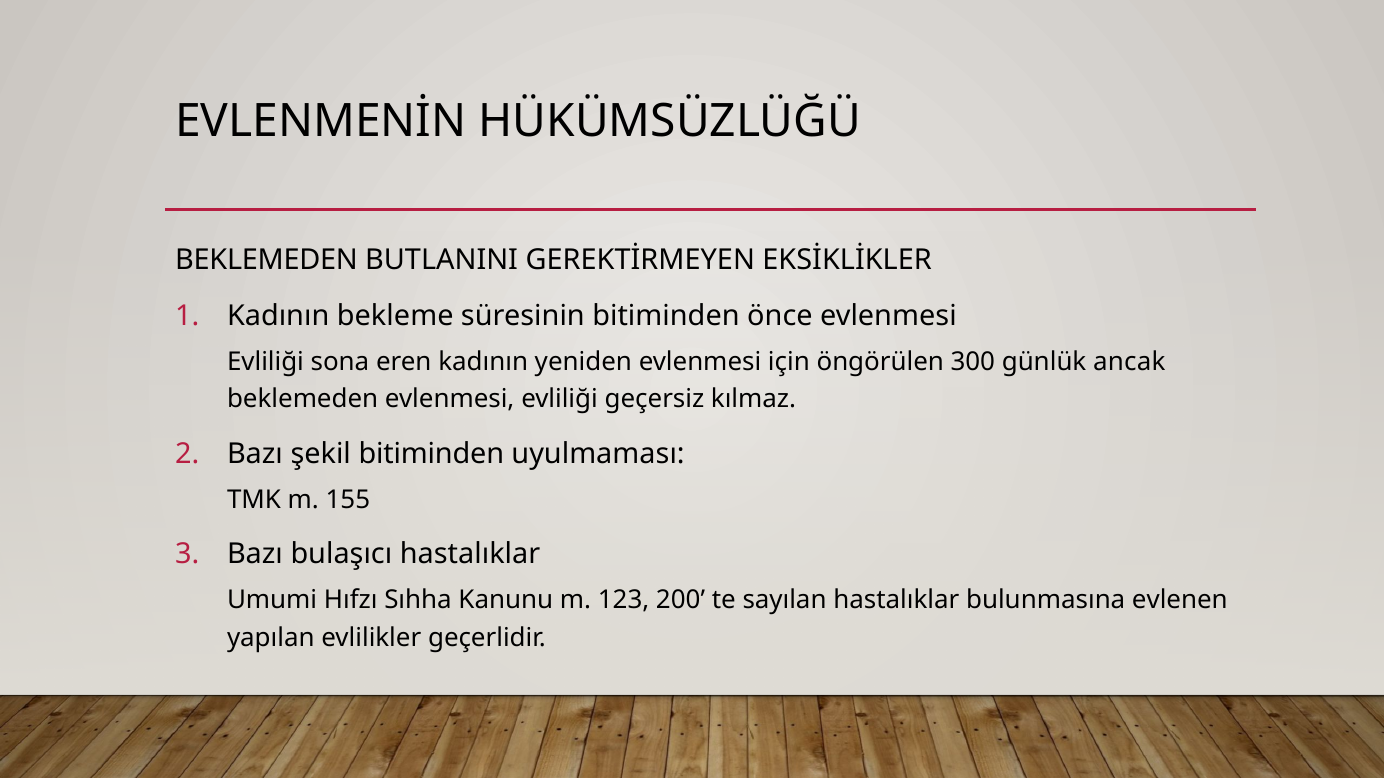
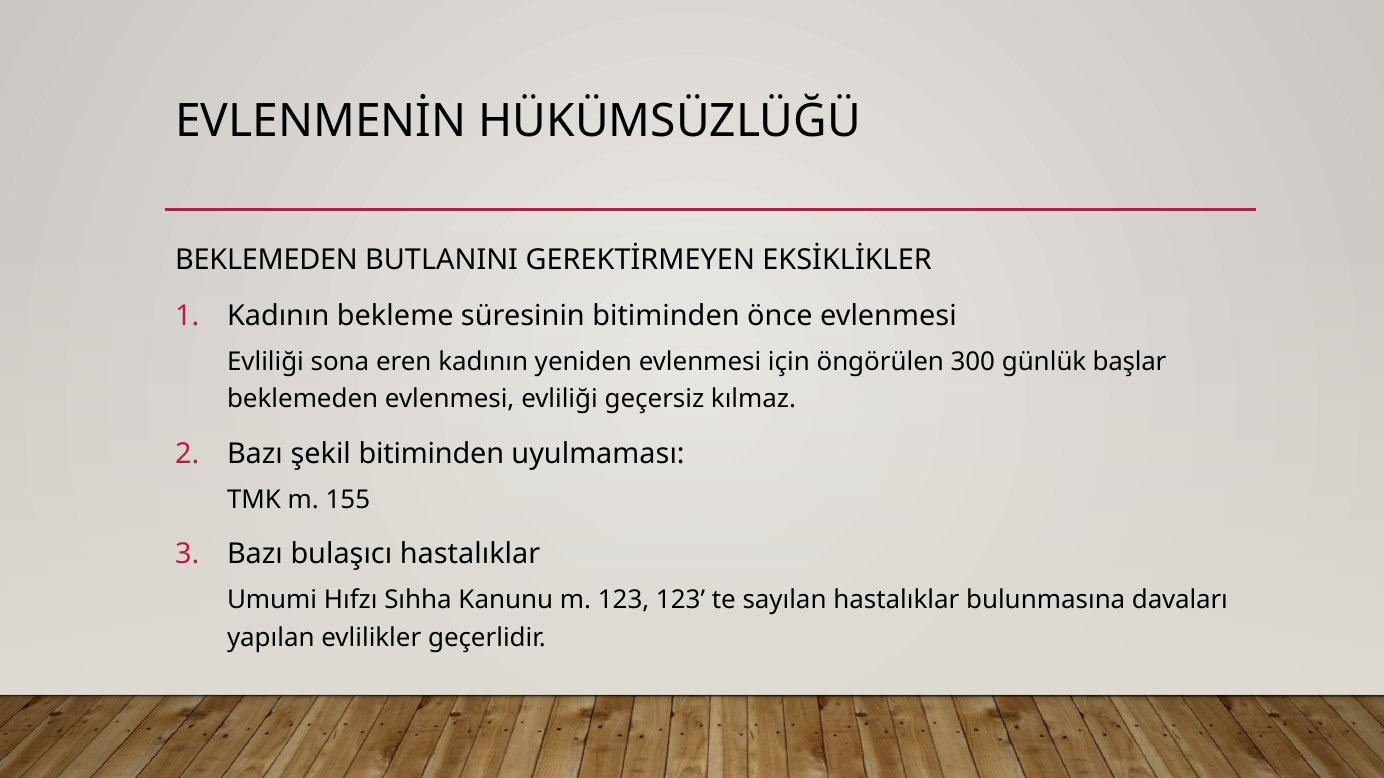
ancak: ancak -> başlar
123 200: 200 -> 123
evlenen: evlenen -> davaları
